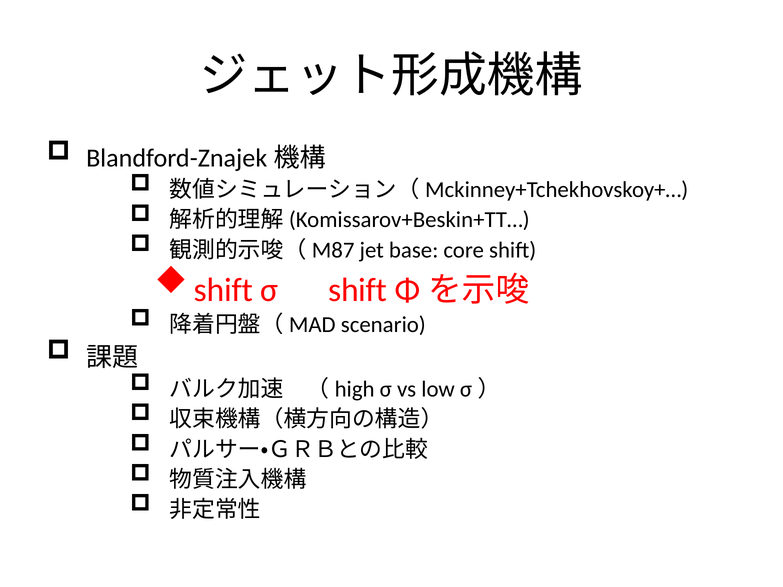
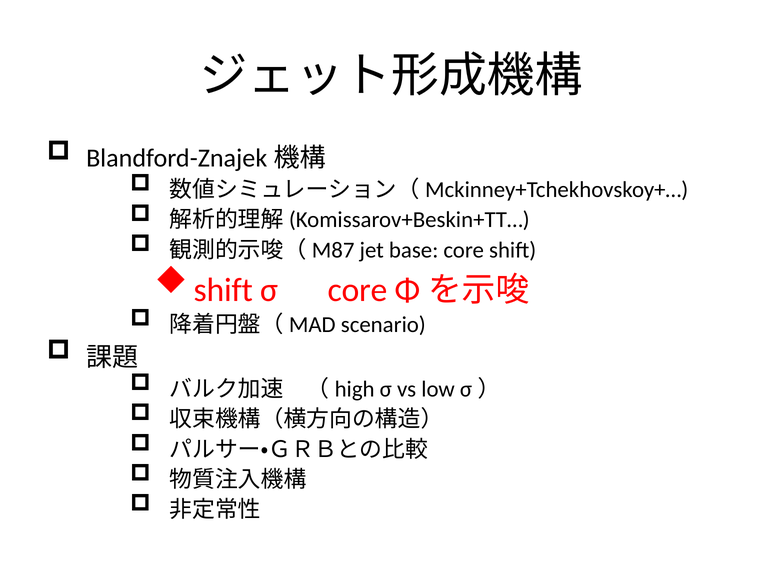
σ shift: shift -> core
